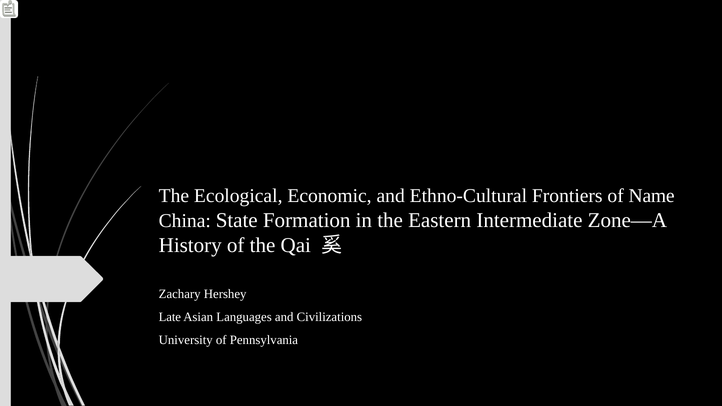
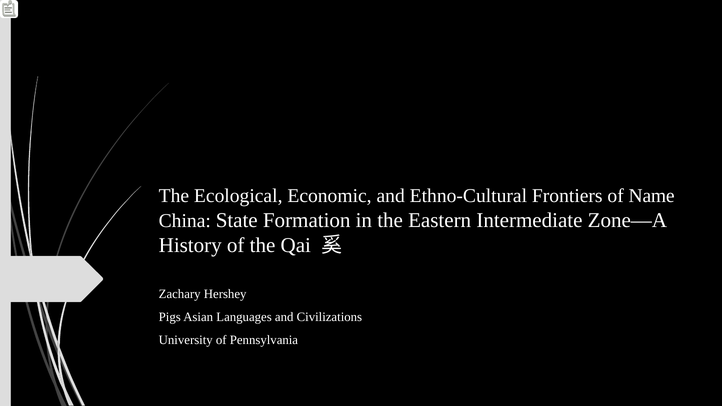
Late: Late -> Pigs
